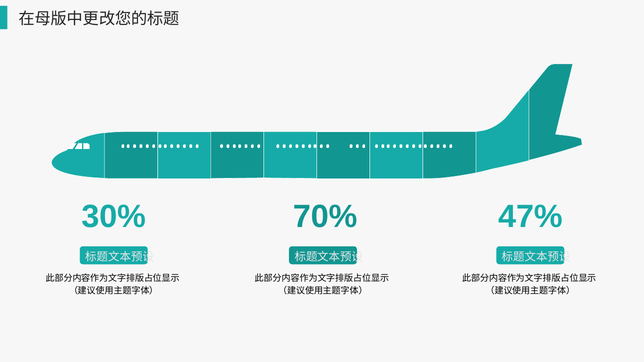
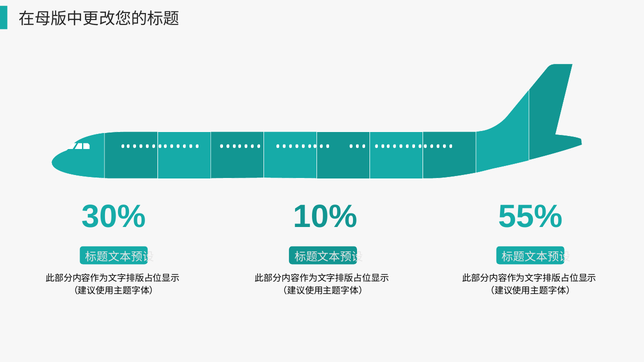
70%: 70% -> 10%
47%: 47% -> 55%
